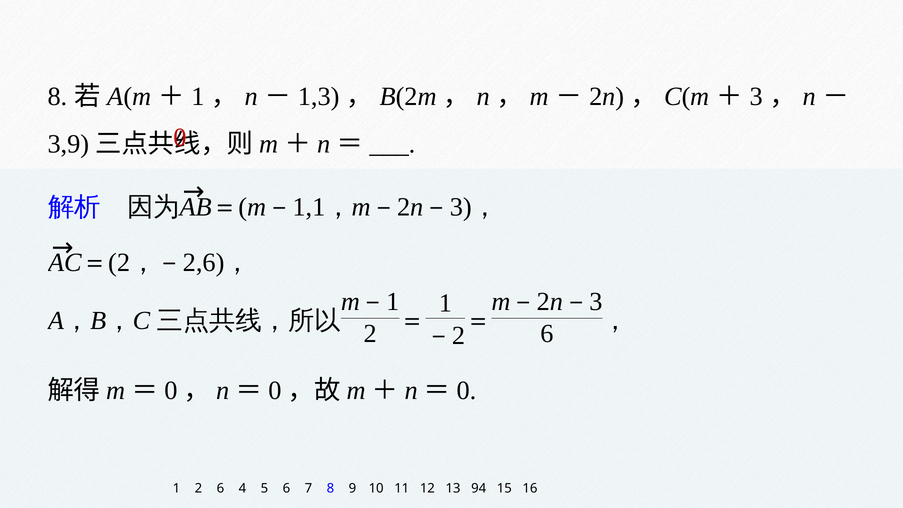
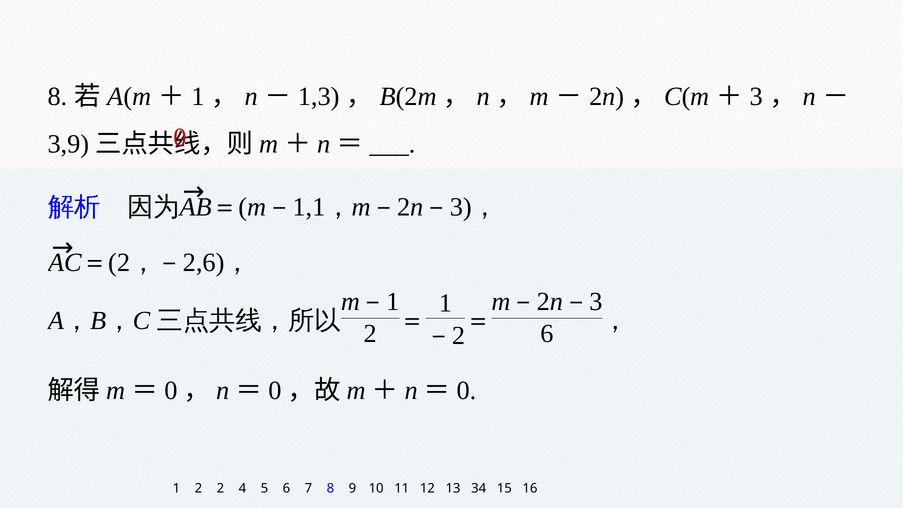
2 6: 6 -> 2
94: 94 -> 34
